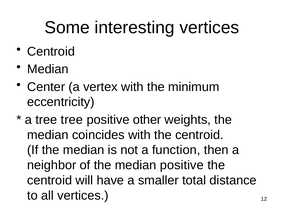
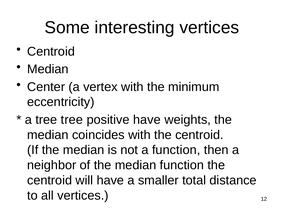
positive other: other -> have
median positive: positive -> function
